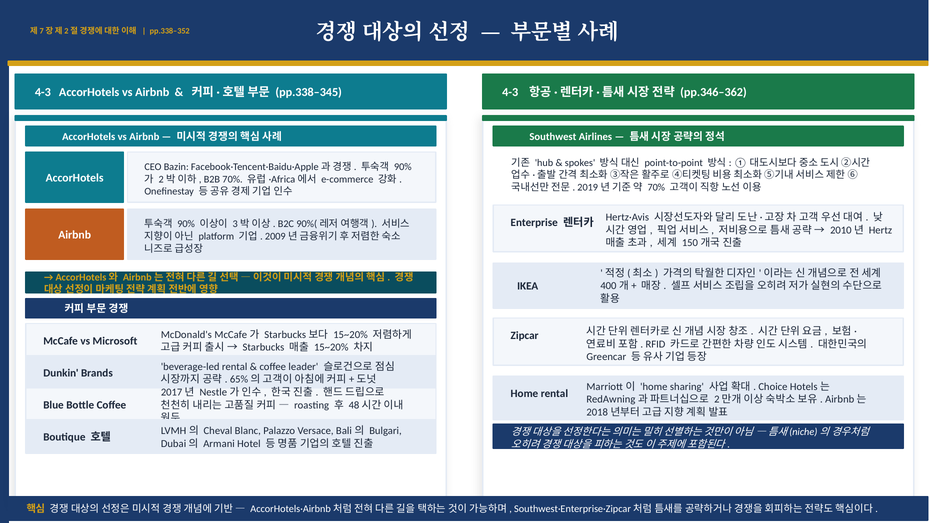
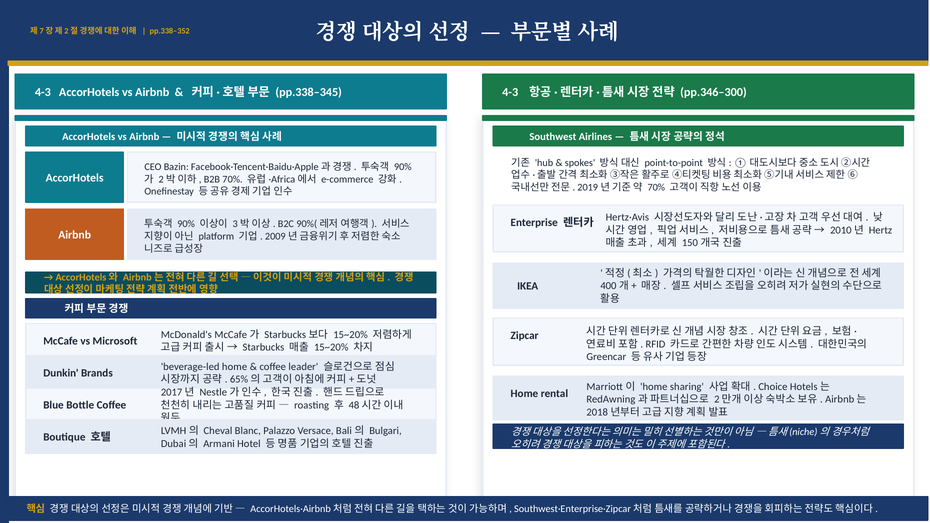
pp.346–362: pp.346–362 -> pp.346–300
beverage-led rental: rental -> home
